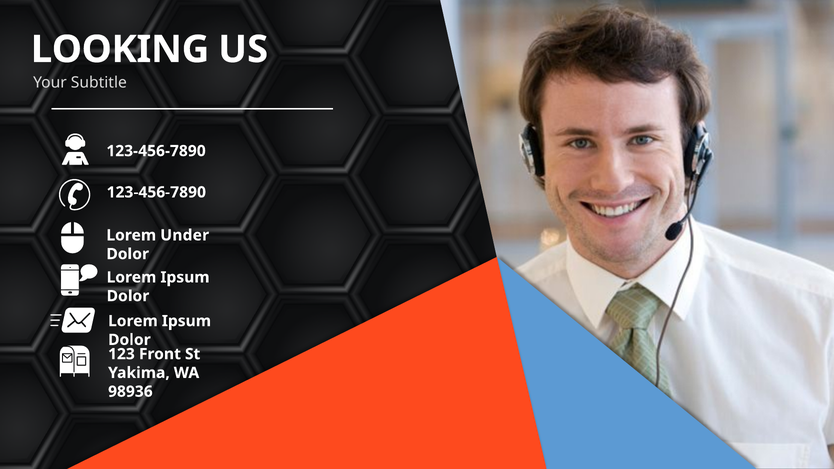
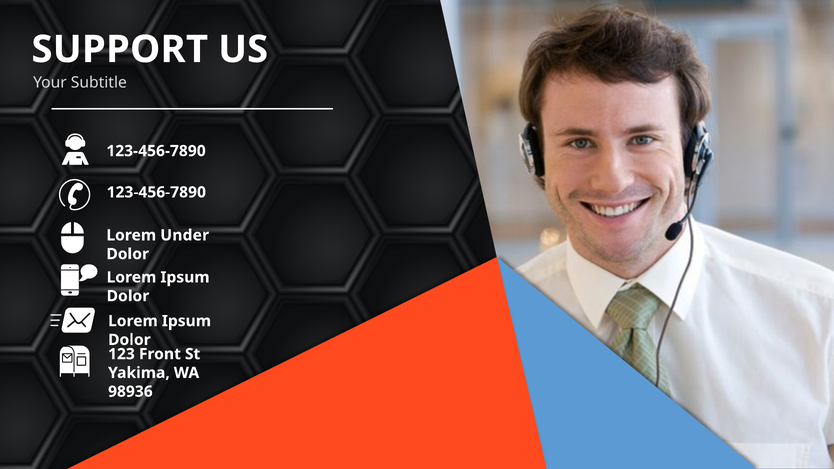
LOOKING: LOOKING -> SUPPORT
